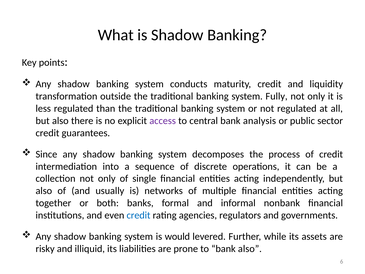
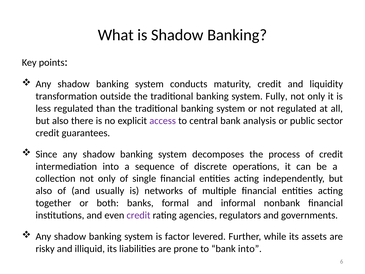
credit at (139, 215) colour: blue -> purple
would: would -> factor
bank also: also -> into
